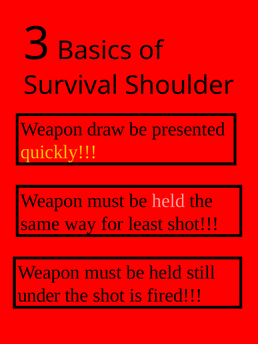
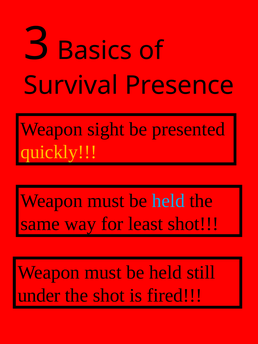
Shoulder: Shoulder -> Presence
draw: draw -> sight
held at (168, 201) colour: pink -> light blue
